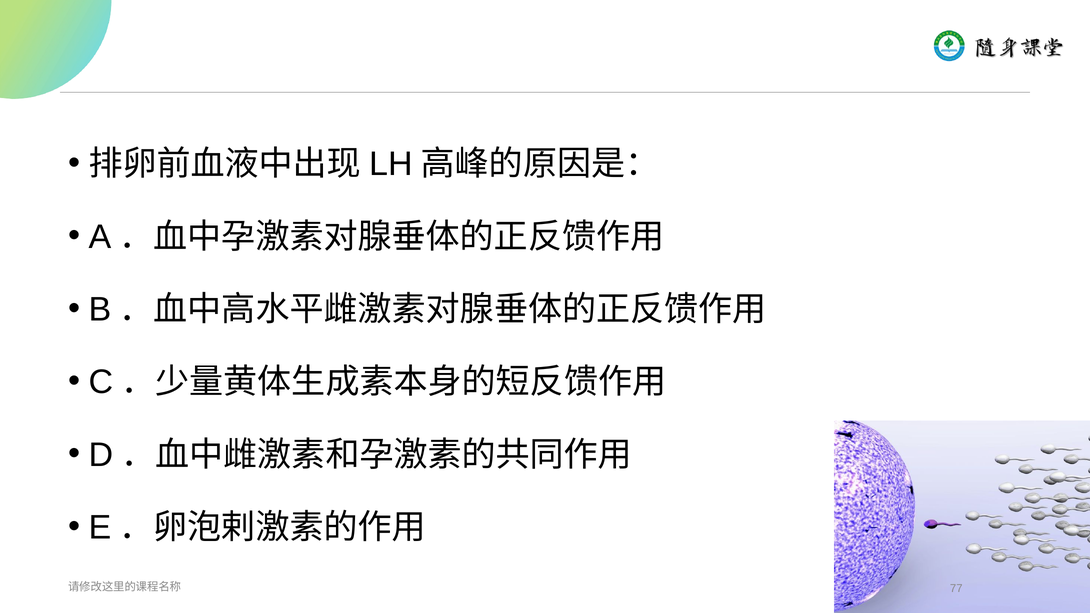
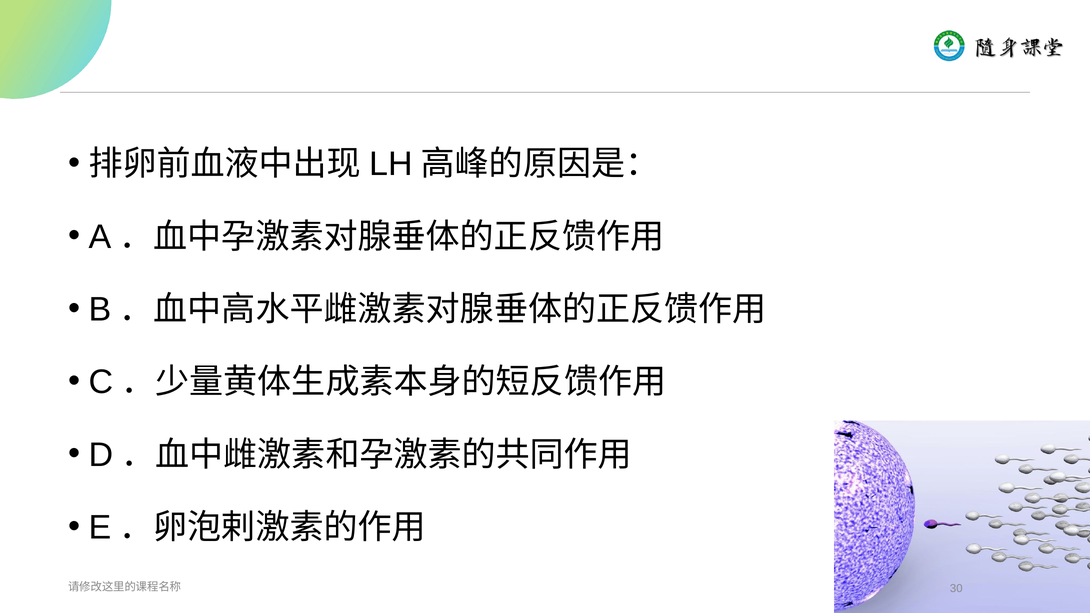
77: 77 -> 30
